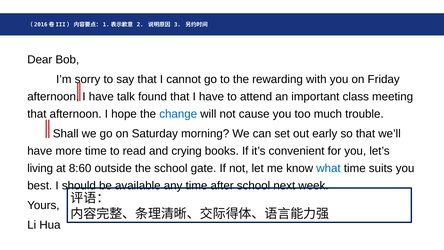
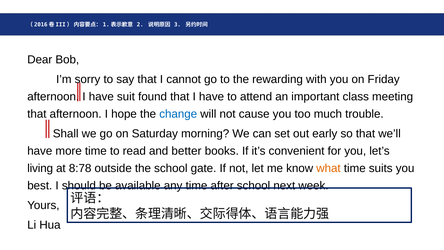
talk: talk -> suit
crying: crying -> better
8:60: 8:60 -> 8:78
what colour: blue -> orange
